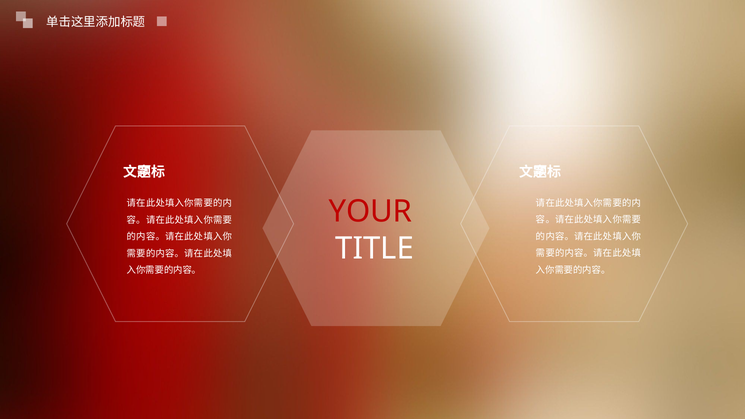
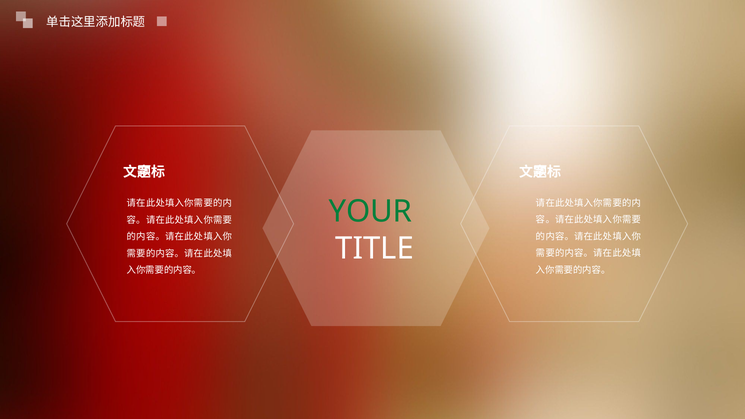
YOUR colour: red -> green
